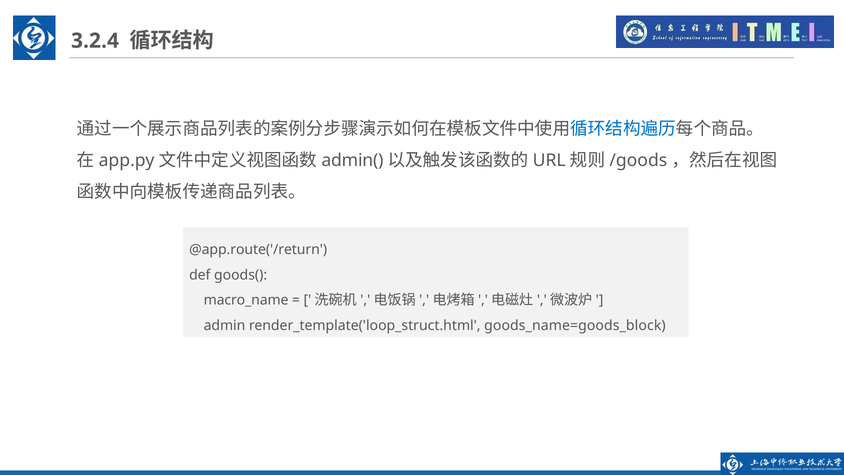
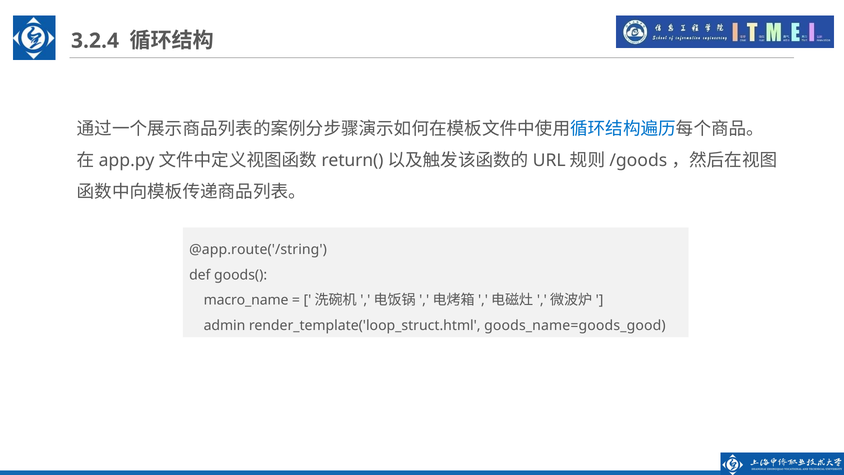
admin(: admin( -> return(
@app.route('/return: @app.route('/return -> @app.route('/string
goods_name=goods_block: goods_name=goods_block -> goods_name=goods_good
